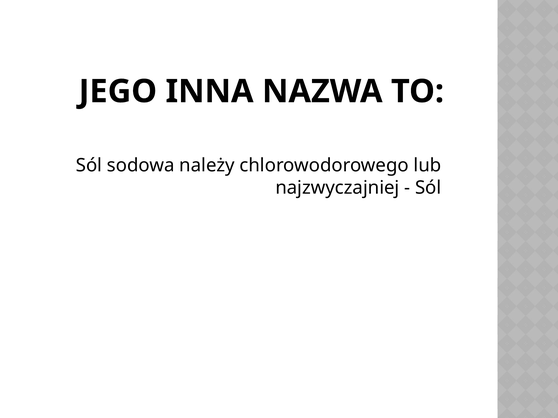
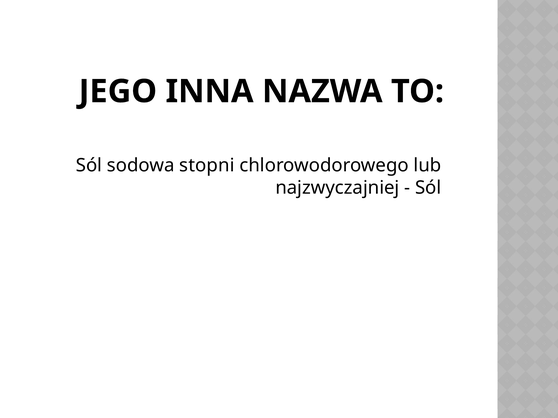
należy: należy -> stopni
